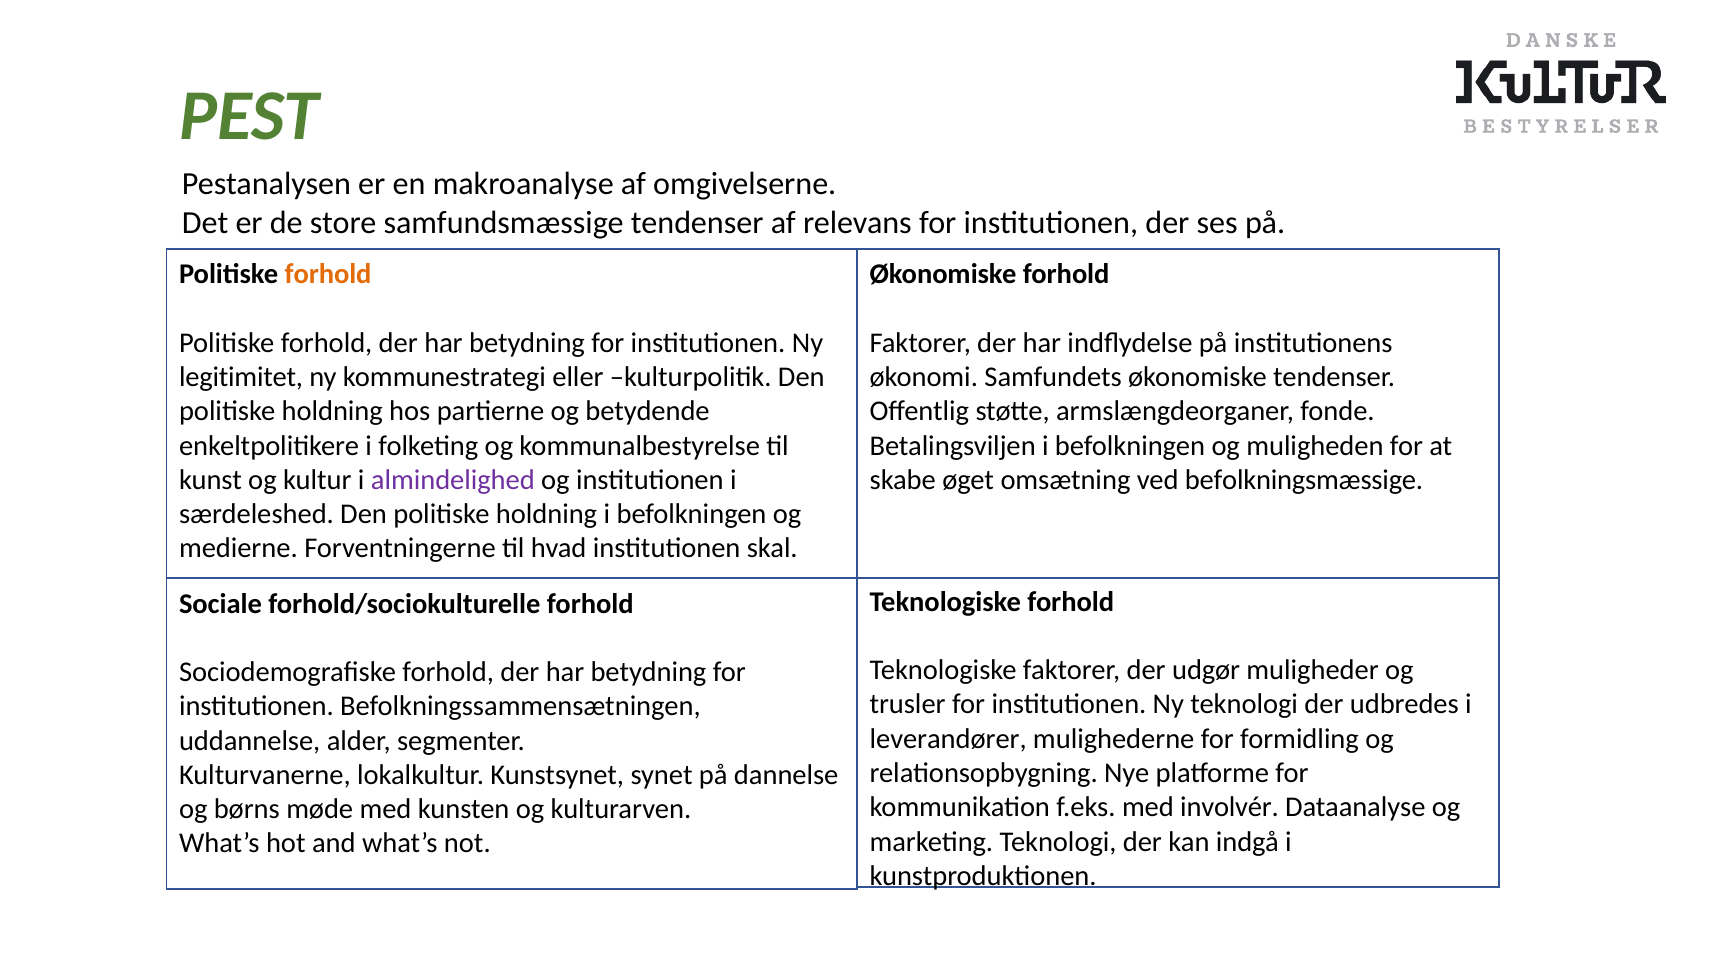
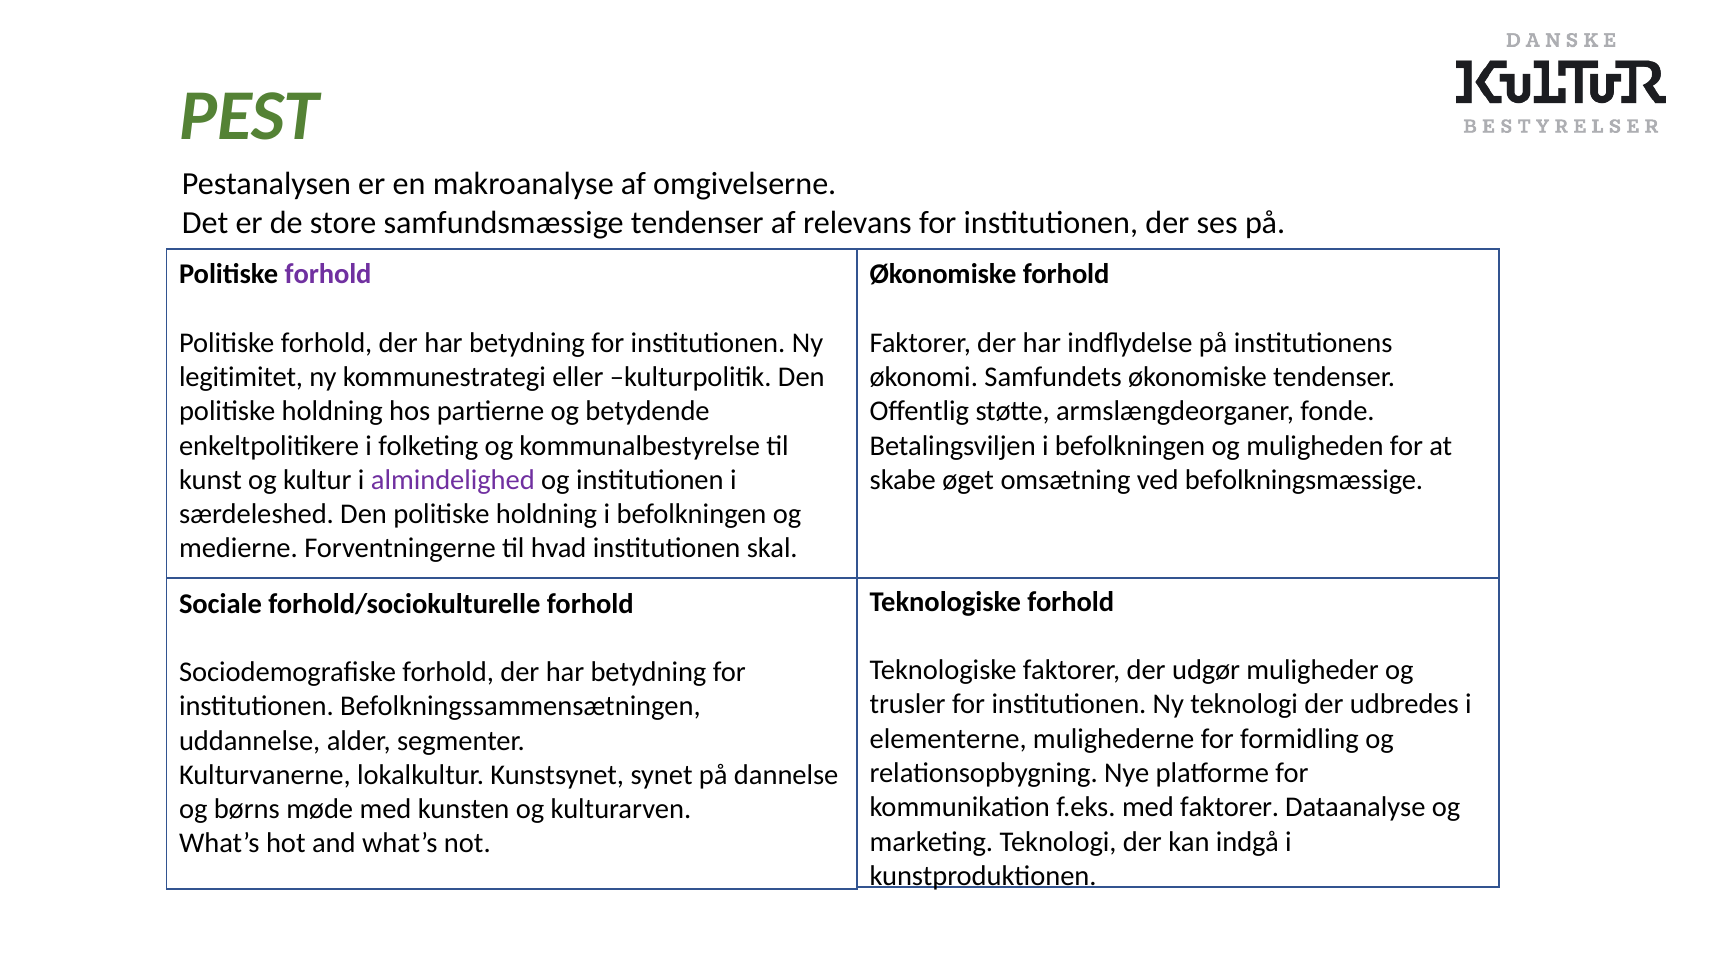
forhold at (328, 274) colour: orange -> purple
leverandører: leverandører -> elementerne
med involvér: involvér -> faktorer
